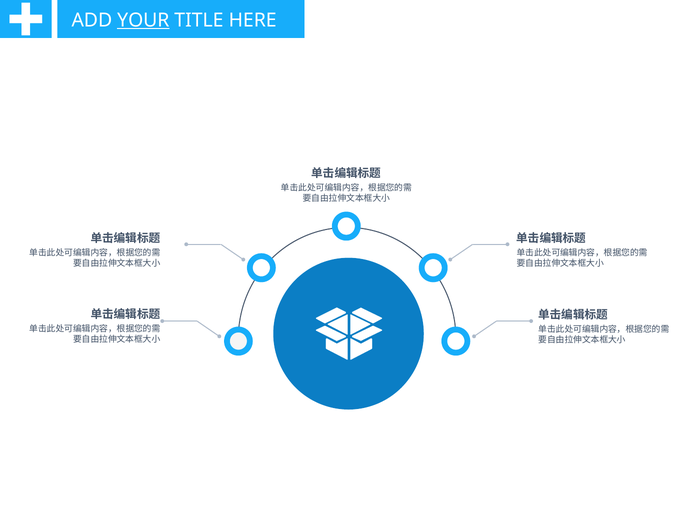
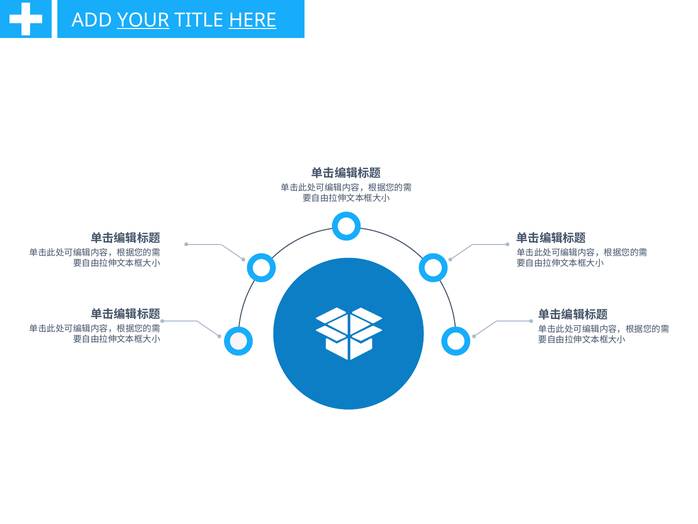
HERE underline: none -> present
